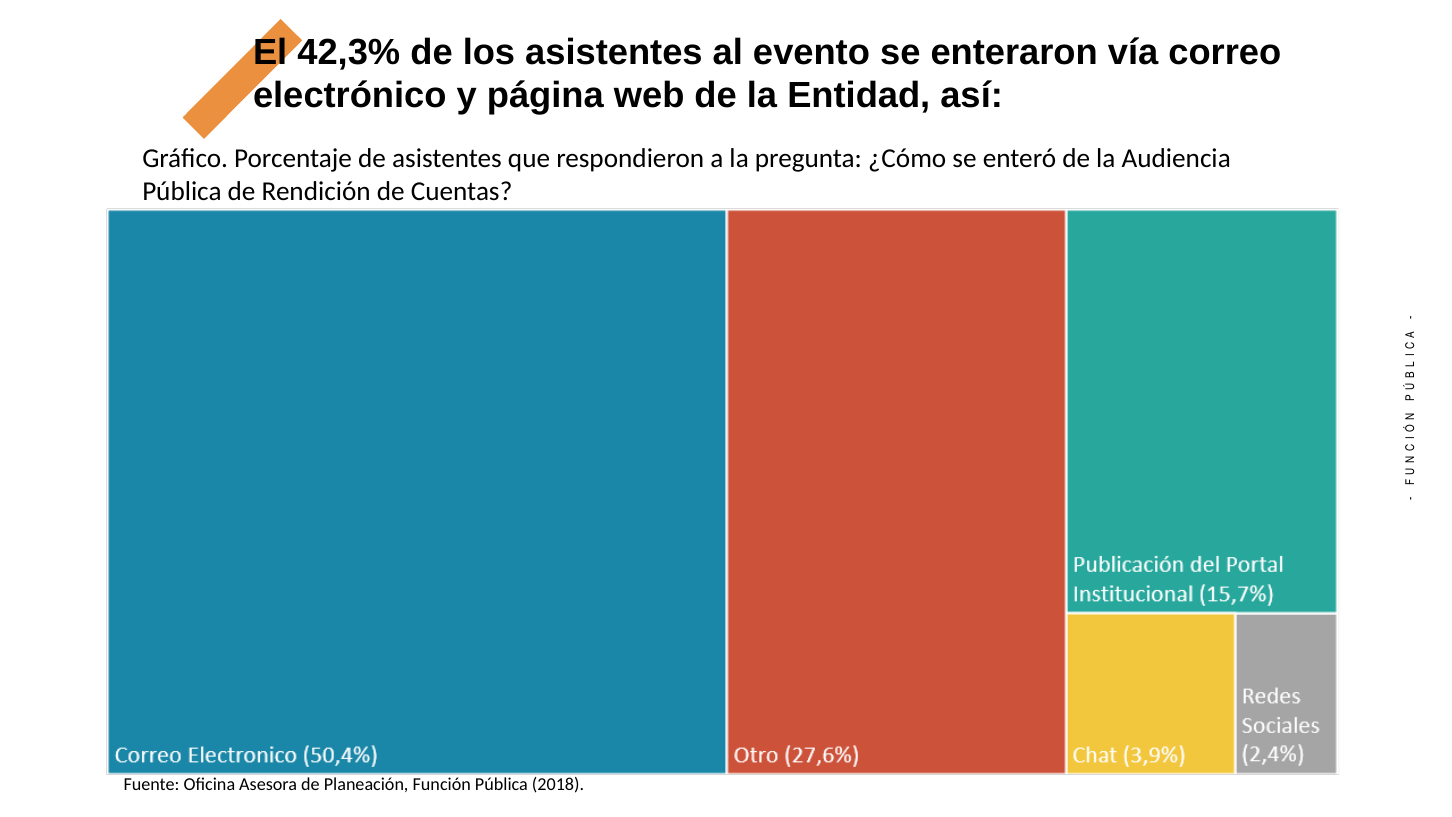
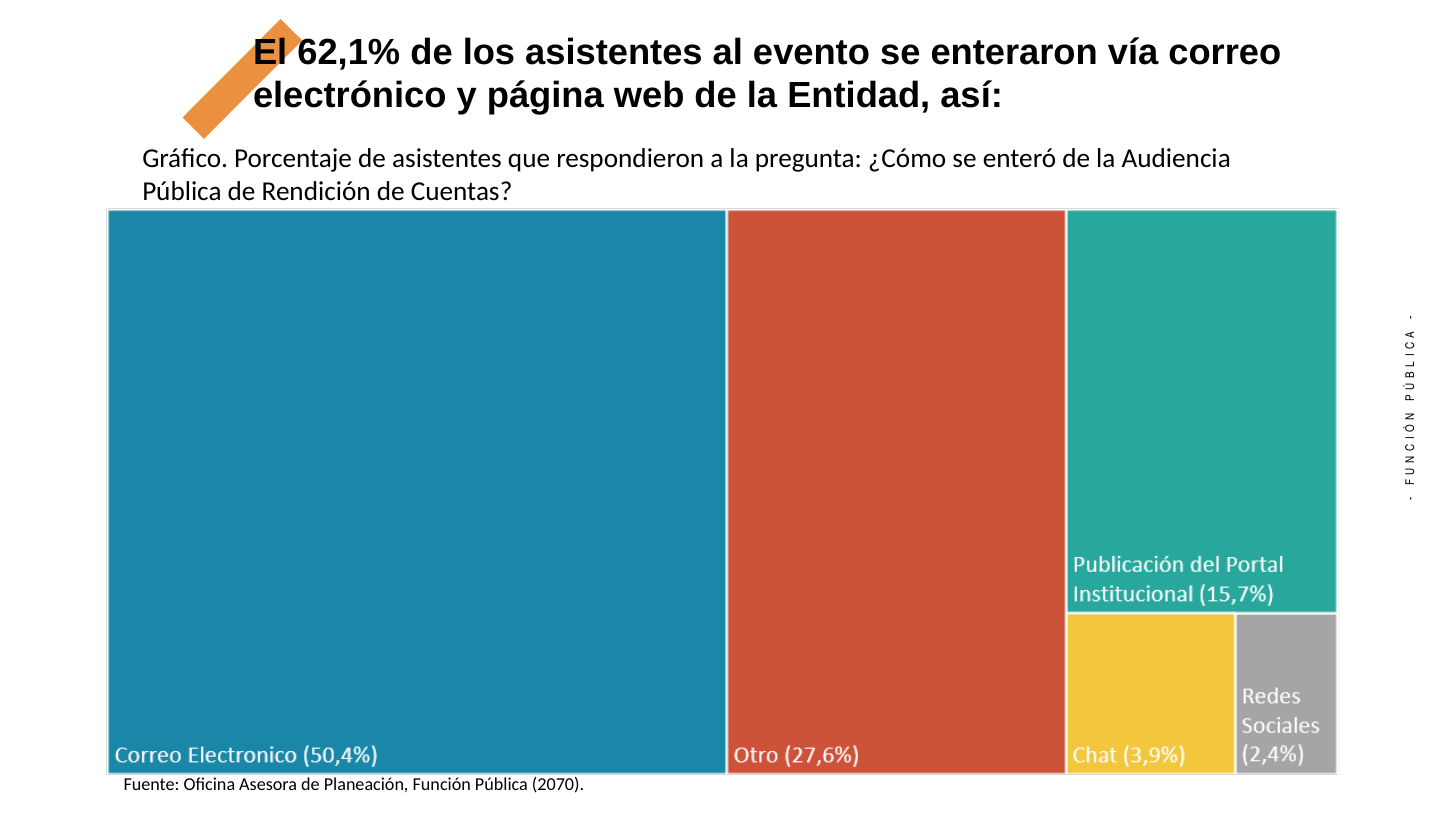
42,3%: 42,3% -> 62,1%
2018: 2018 -> 2070
